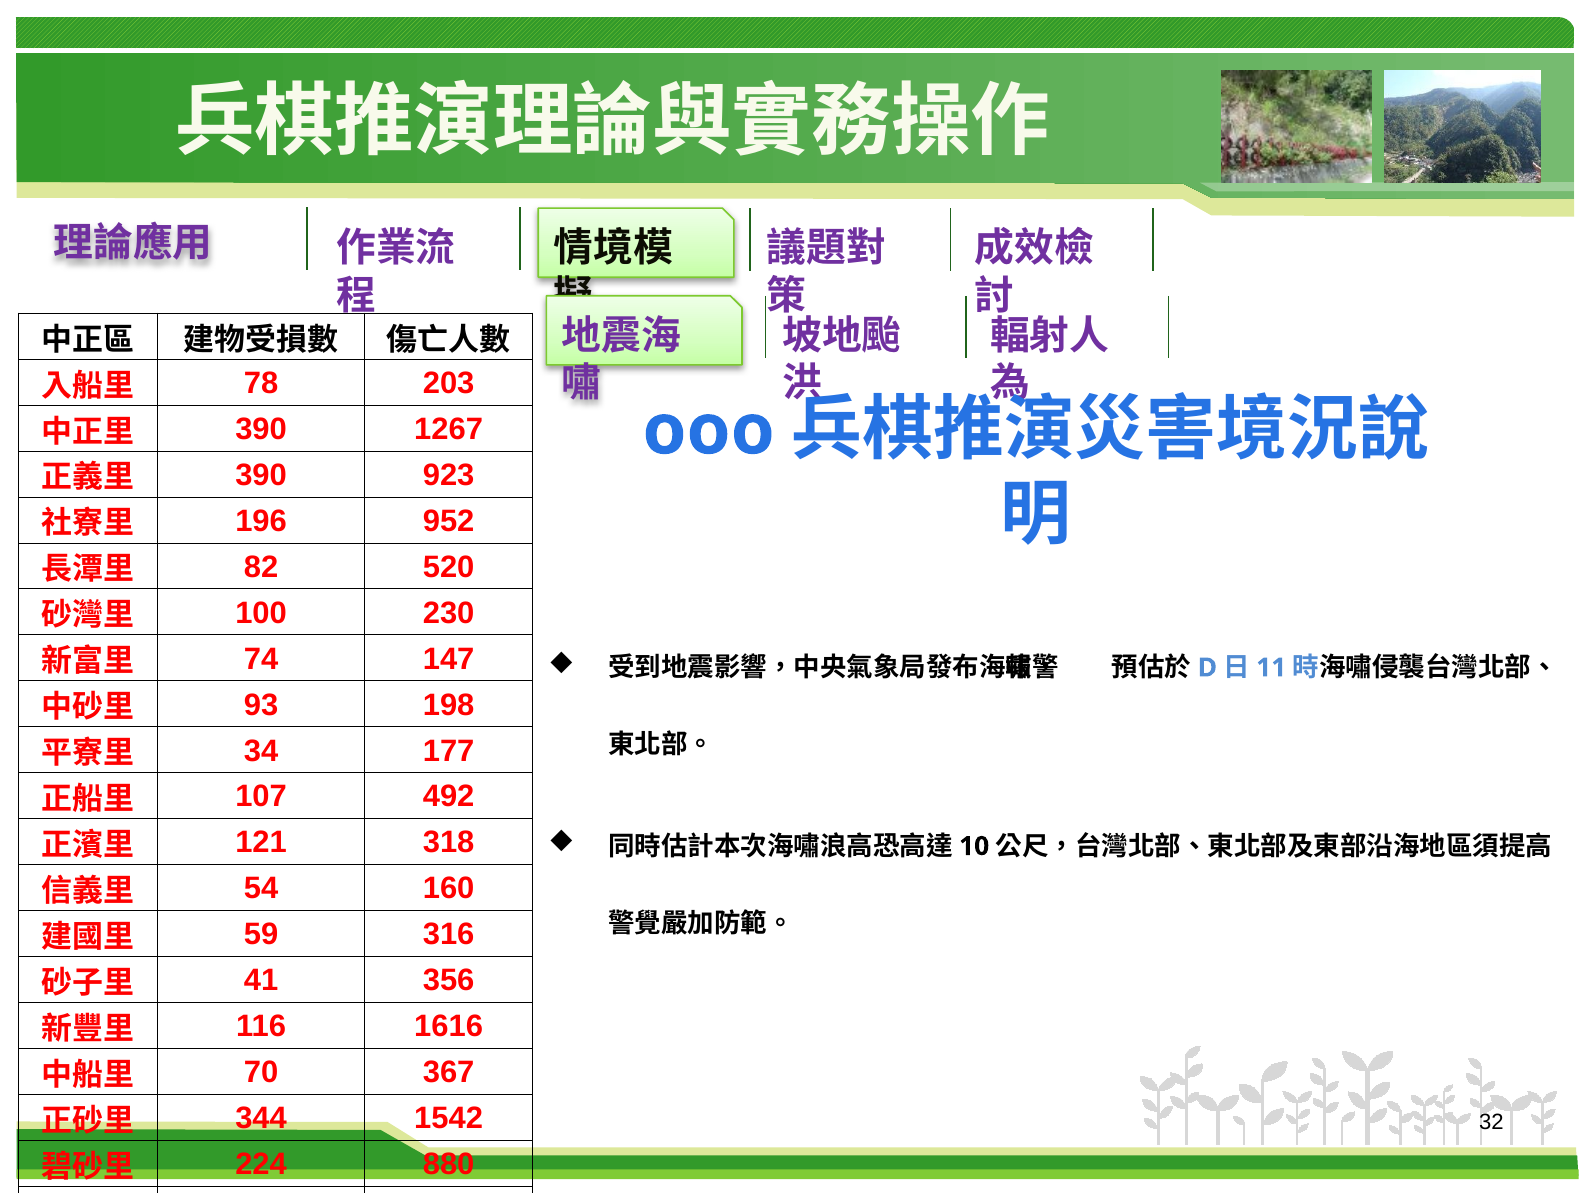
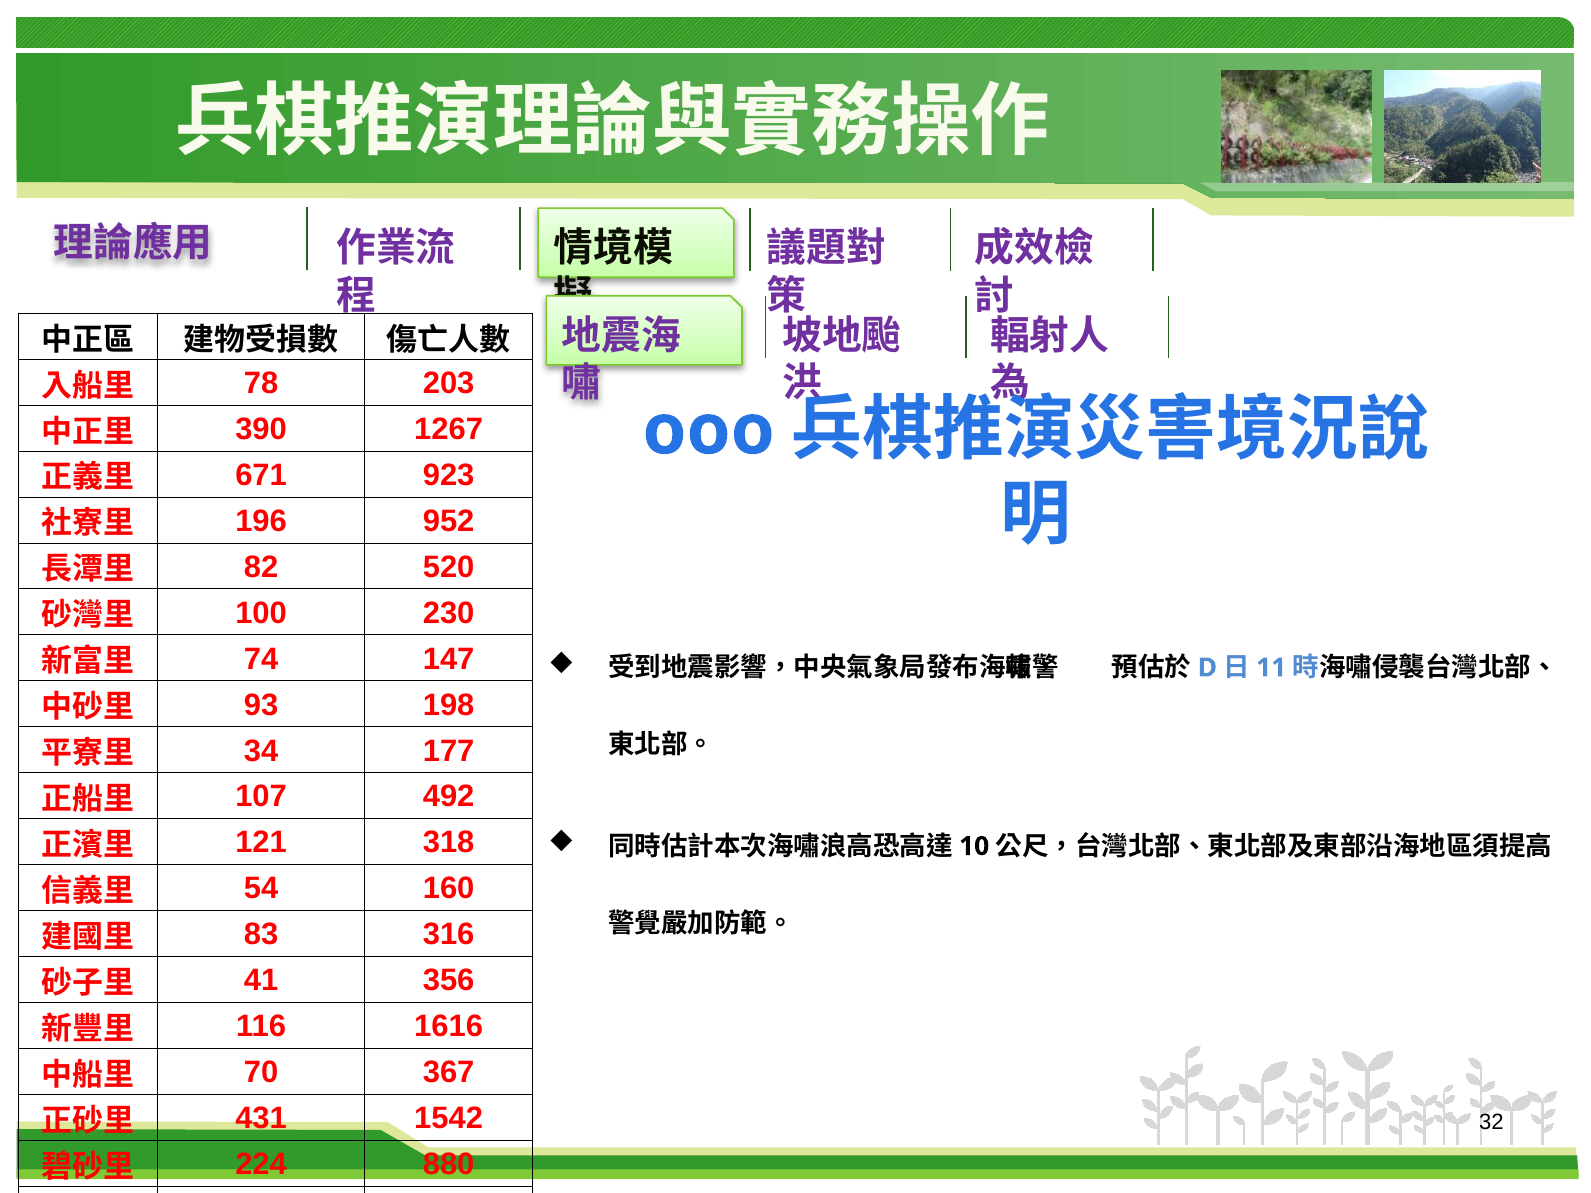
390 at (261, 475): 390 -> 671
59 at (261, 935): 59 -> 83
344: 344 -> 431
